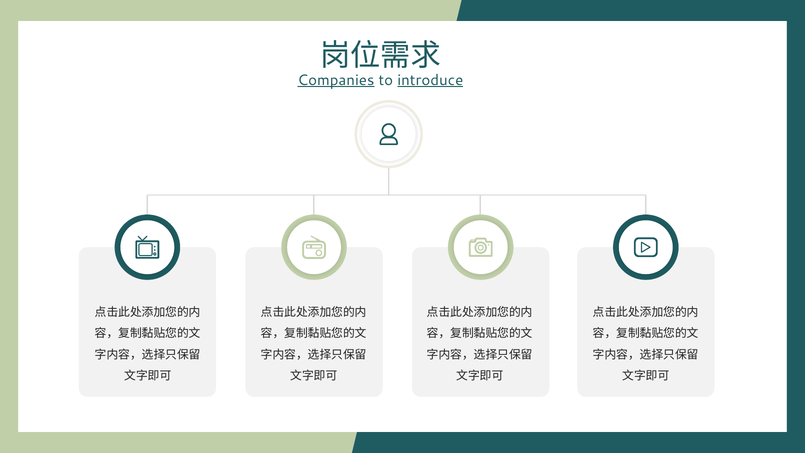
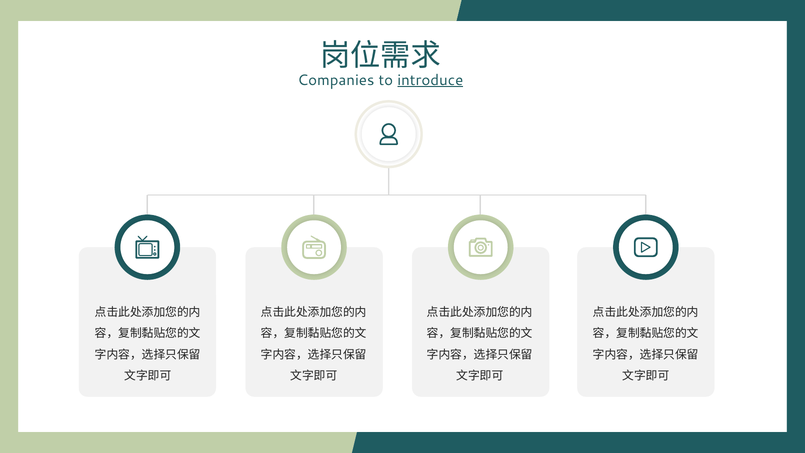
Companies underline: present -> none
